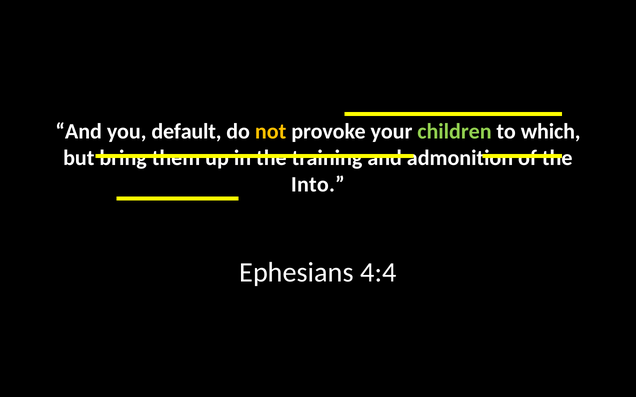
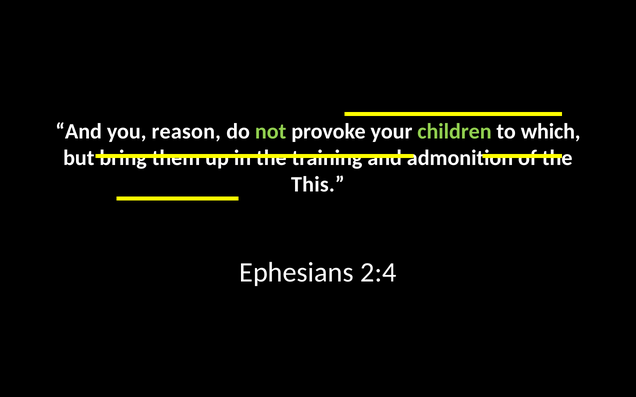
default: default -> reason
not colour: yellow -> light green
Into: Into -> This
4:4: 4:4 -> 2:4
